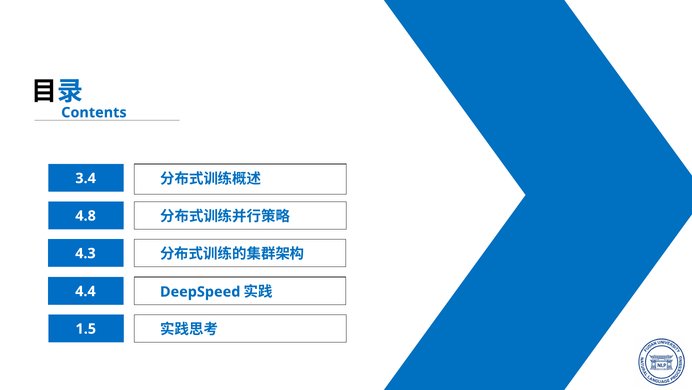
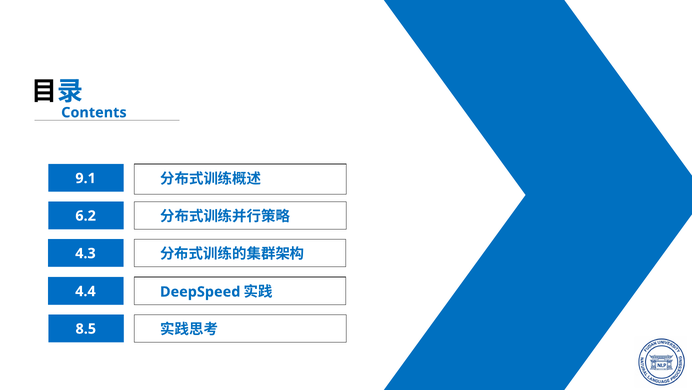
3.4: 3.4 -> 9.1
4.8: 4.8 -> 6.2
1.5: 1.5 -> 8.5
